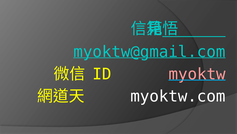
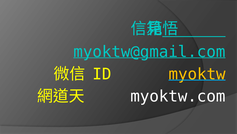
myoktw colour: pink -> yellow
